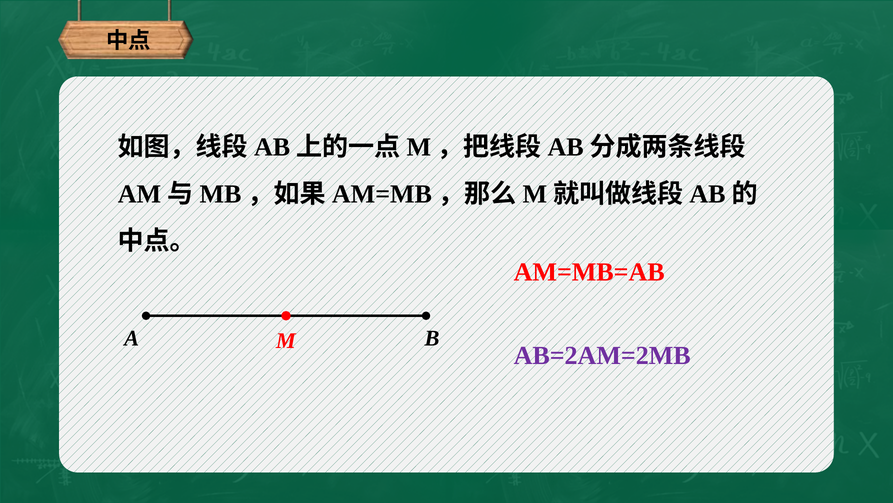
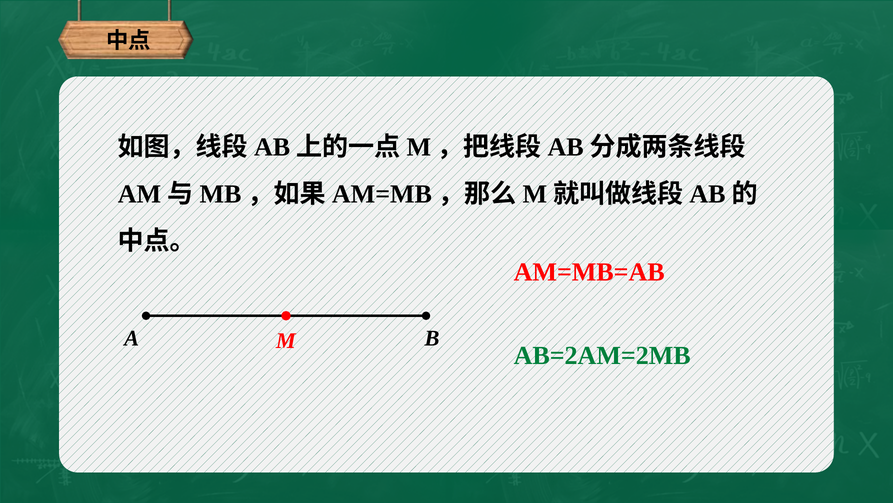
AB=2AM=2MB colour: purple -> green
